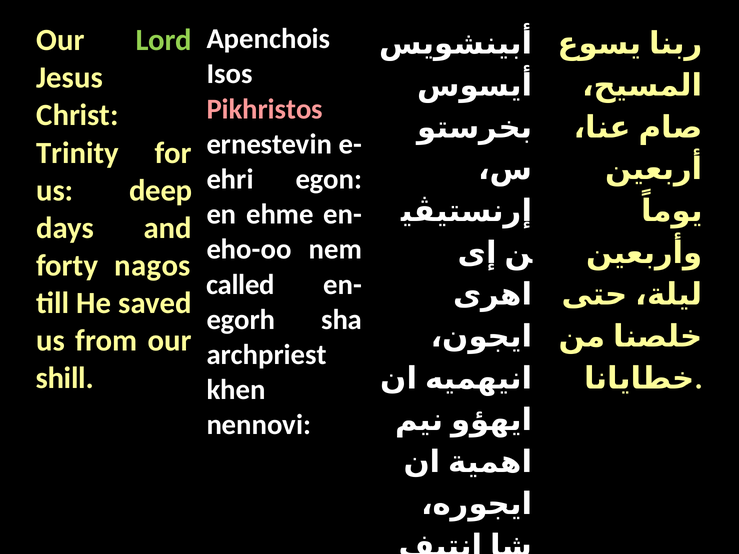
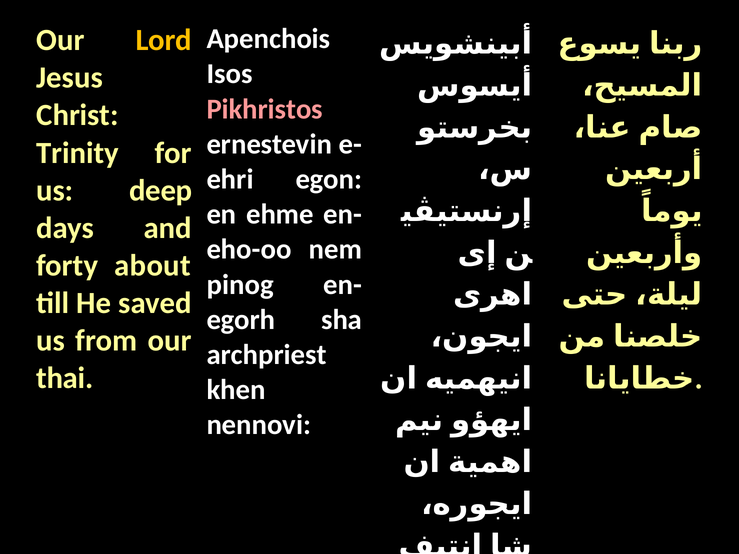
Lord colour: light green -> yellow
nagos: nagos -> about
called: called -> pinog
shill: shill -> thai
